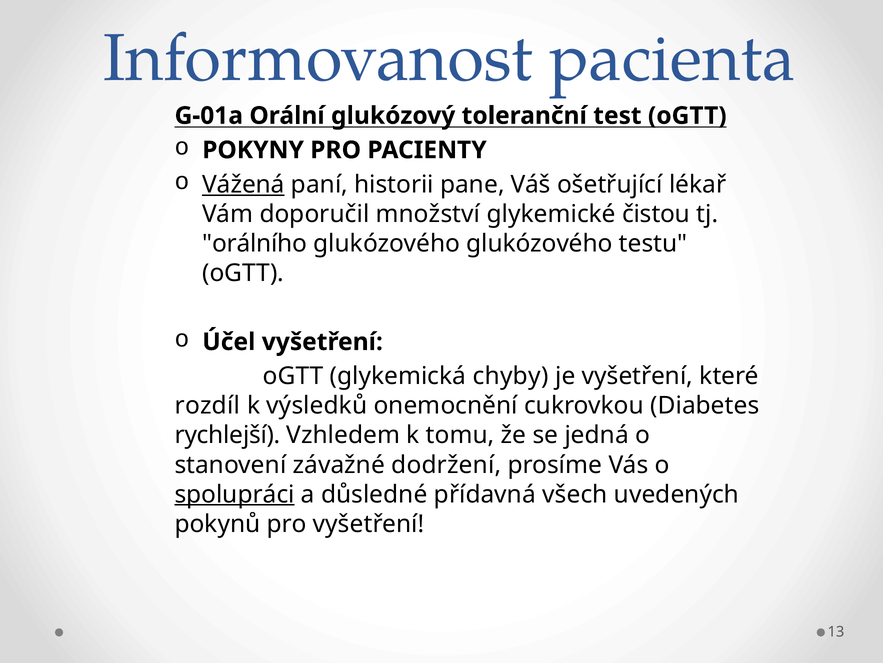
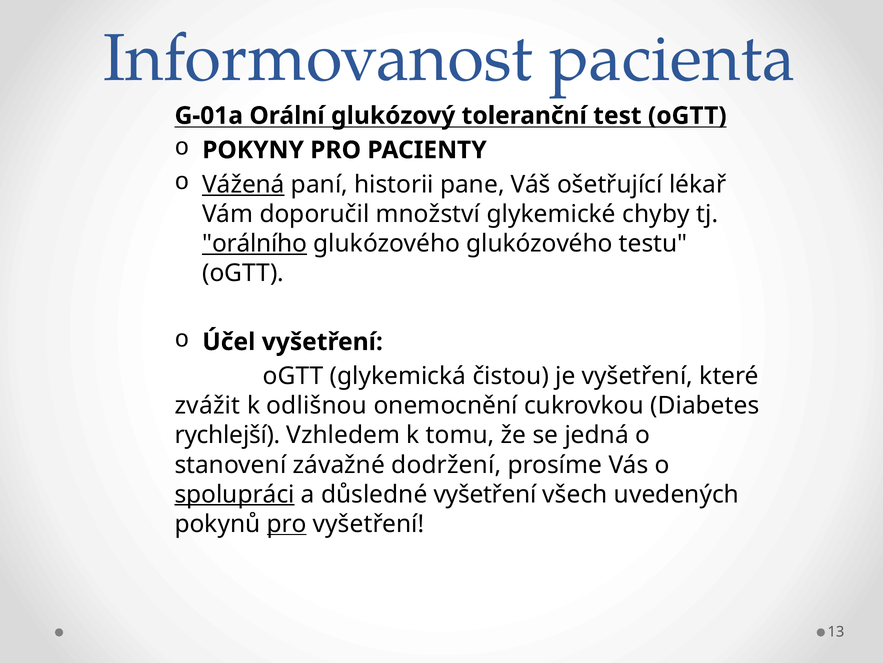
čistou: čistou -> chyby
orálního underline: none -> present
chyby: chyby -> čistou
rozdíl: rozdíl -> zvážit
výsledků: výsledků -> odlišnou
důsledné přídavná: přídavná -> vyšetření
pro at (287, 523) underline: none -> present
